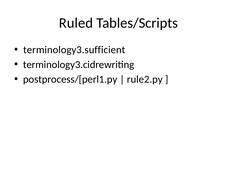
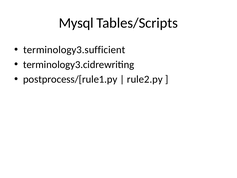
Ruled: Ruled -> Mysql
postprocess/[perl1.py: postprocess/[perl1.py -> postprocess/[rule1.py
